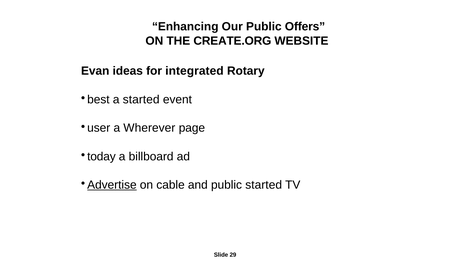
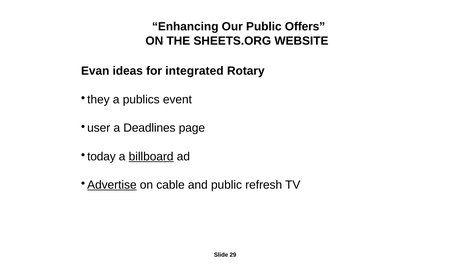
CREATE.ORG: CREATE.ORG -> SHEETS.ORG
best: best -> they
a started: started -> publics
Wherever: Wherever -> Deadlines
billboard underline: none -> present
public started: started -> refresh
